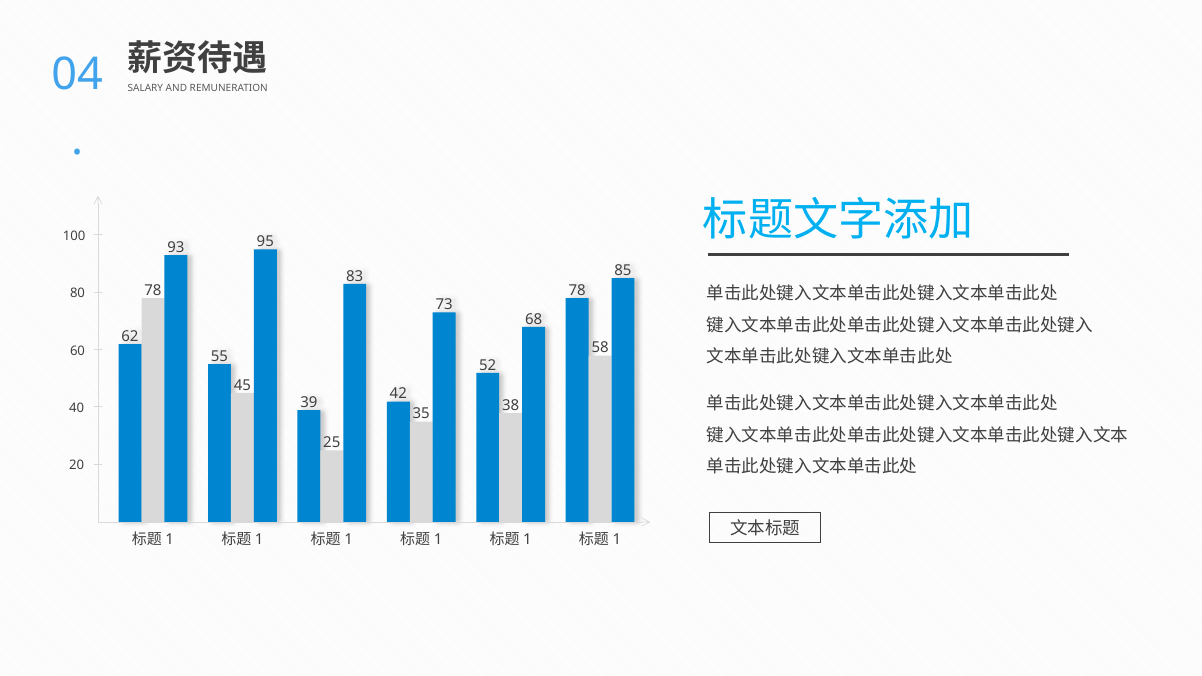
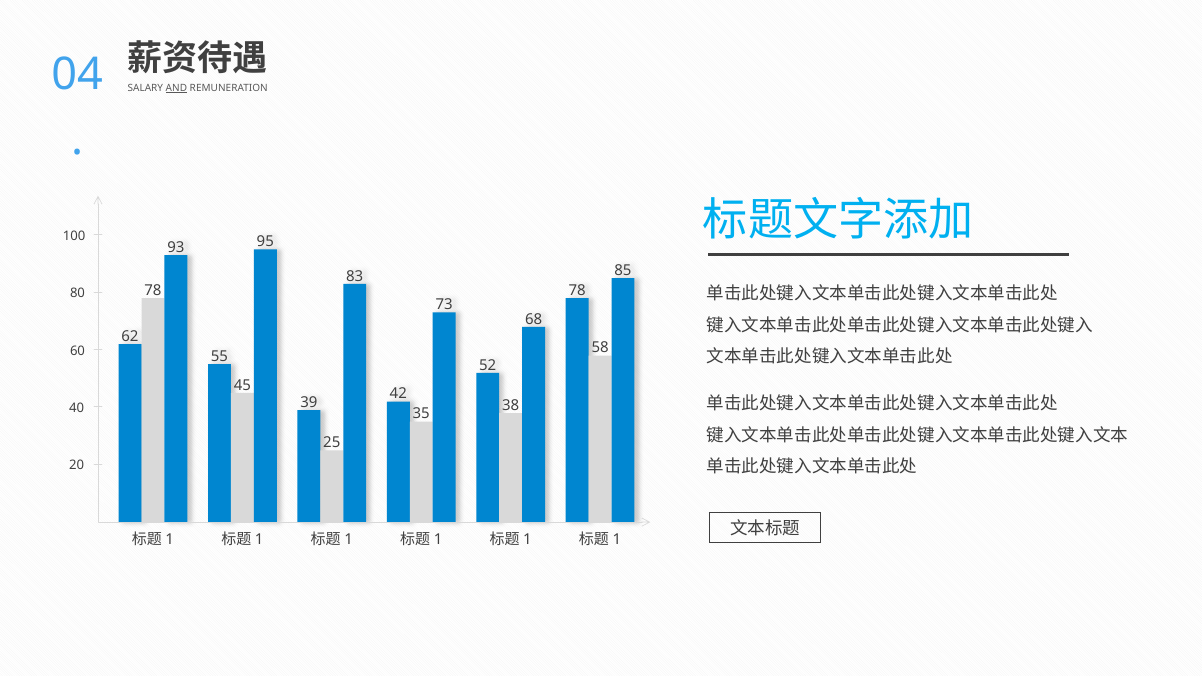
AND underline: none -> present
